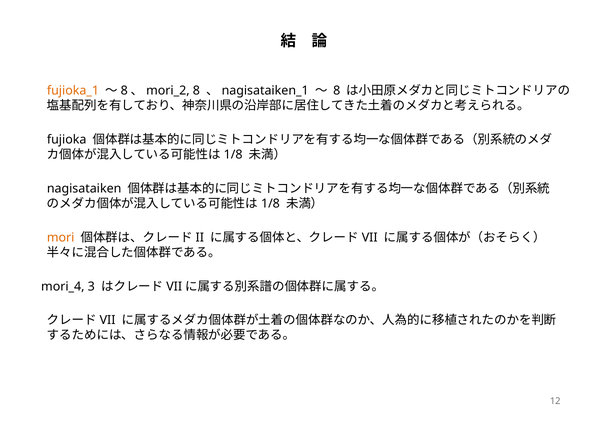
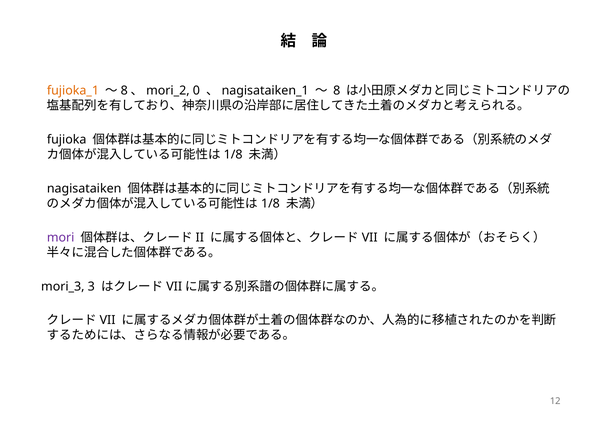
～8、mori_2 8: 8 -> 0
mori colour: orange -> purple
mori_4: mori_4 -> mori_3
